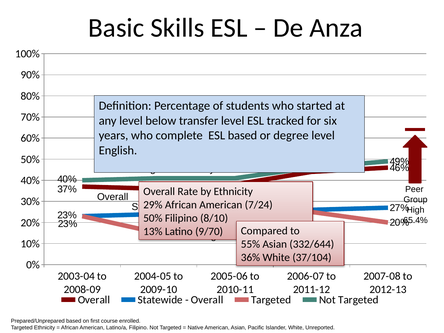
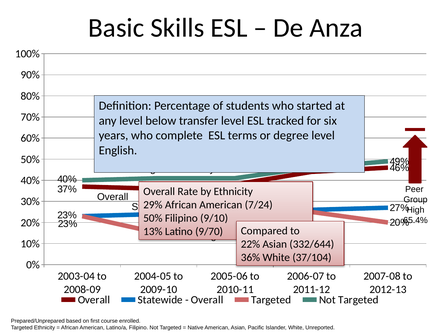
ESL based: based -> terms
8/10: 8/10 -> 9/10
55%: 55% -> 22%
